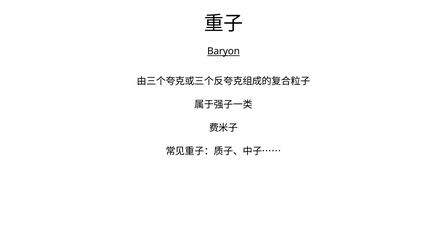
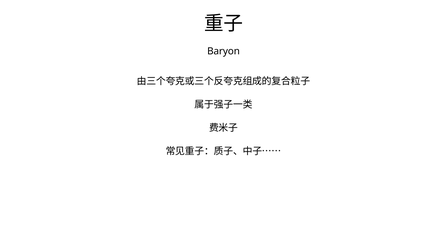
Baryon underline: present -> none
